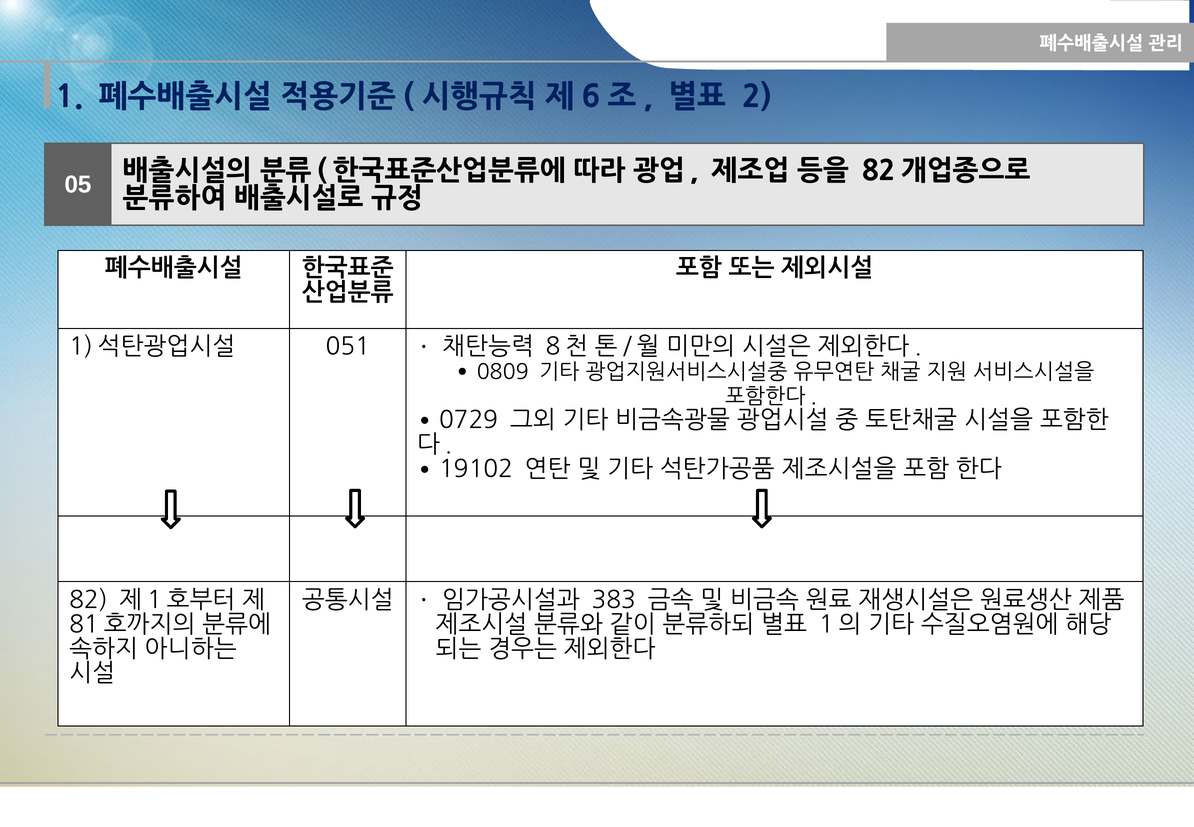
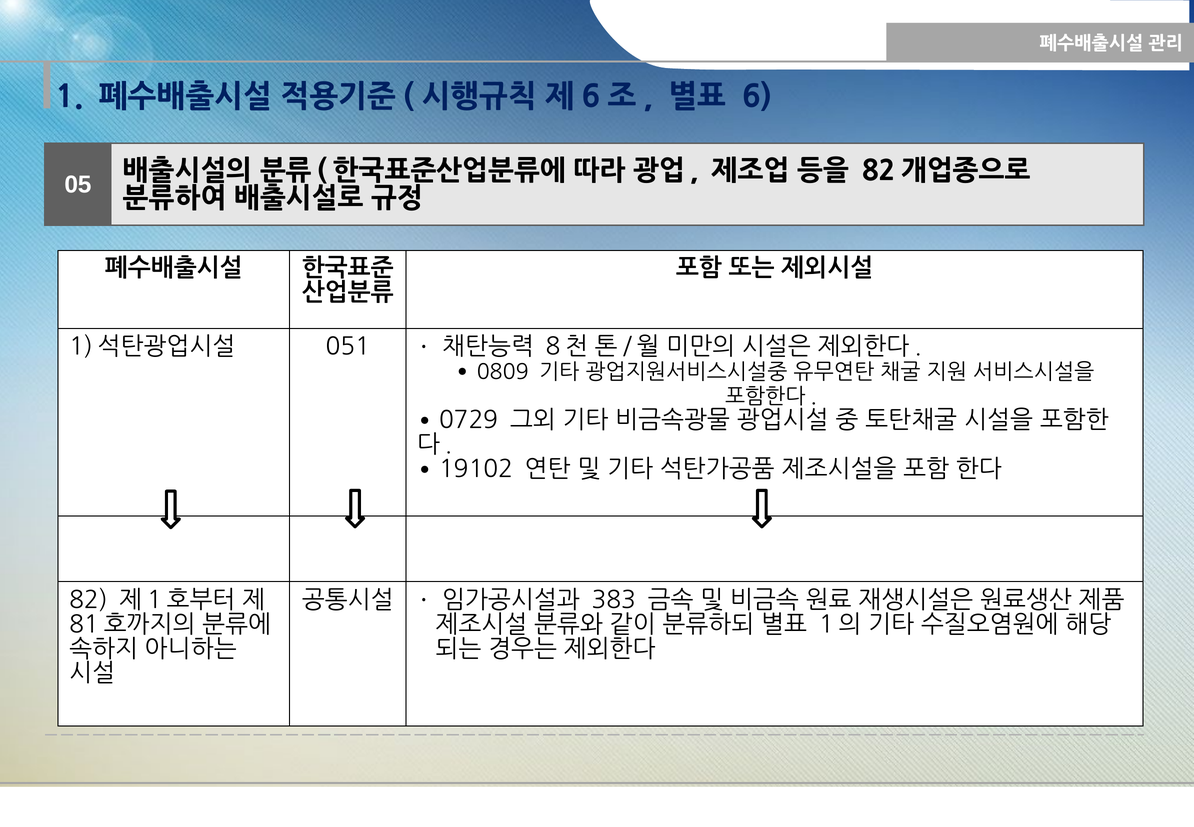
2: 2 -> 6
